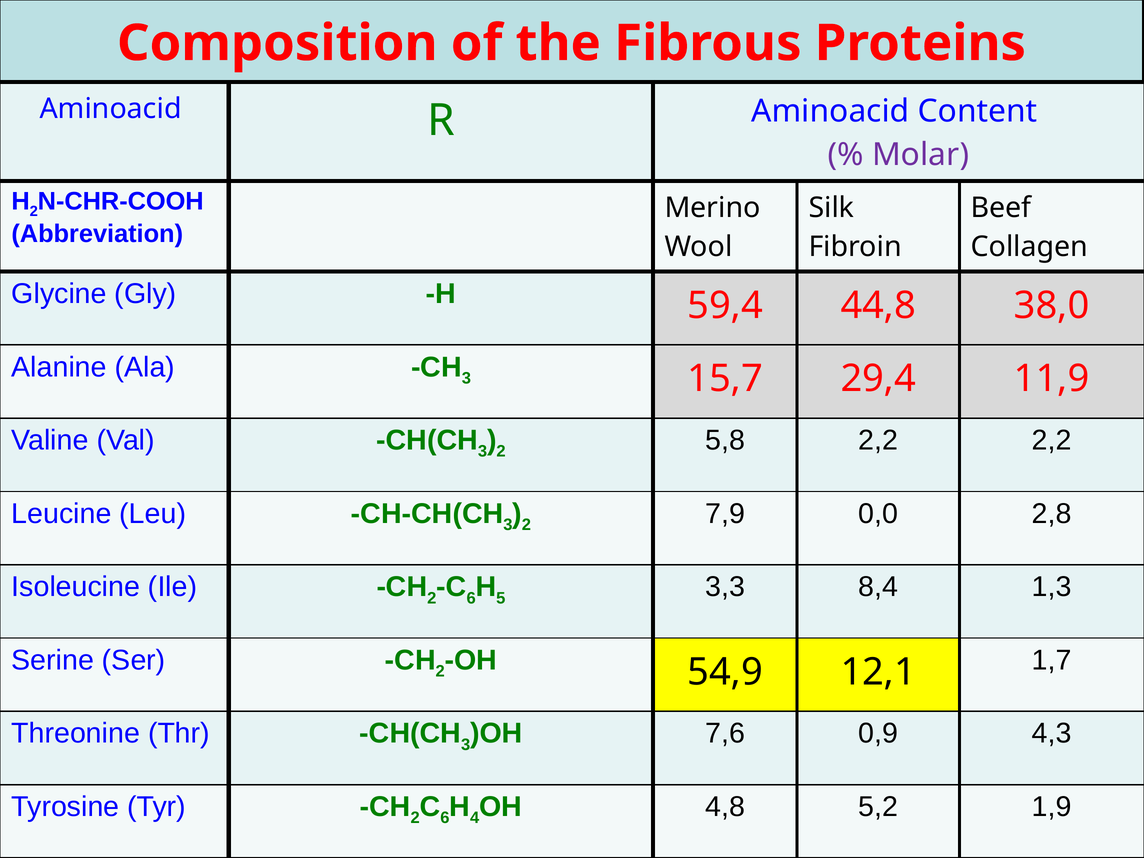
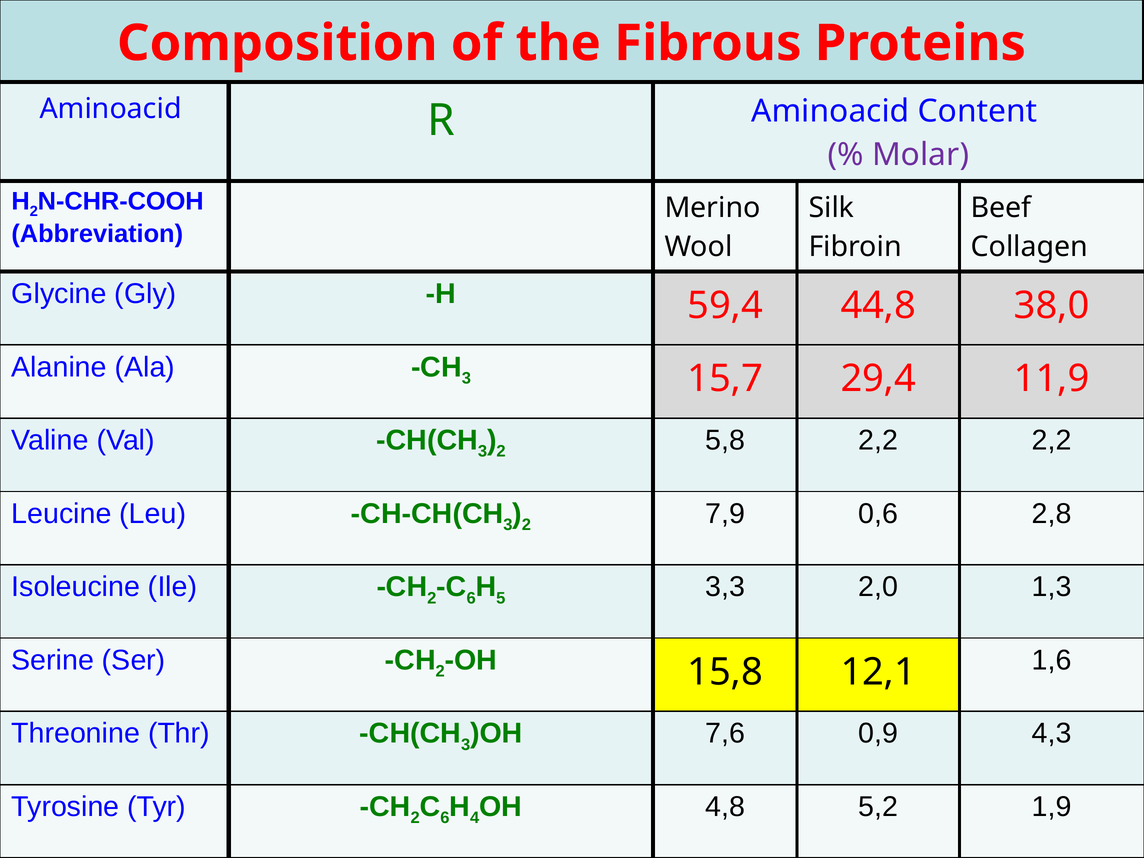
0,0: 0,0 -> 0,6
8,4: 8,4 -> 2,0
1,7: 1,7 -> 1,6
54,9: 54,9 -> 15,8
